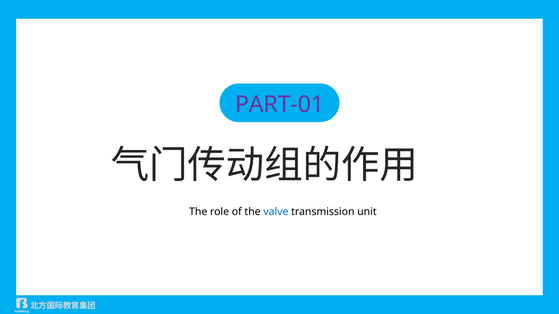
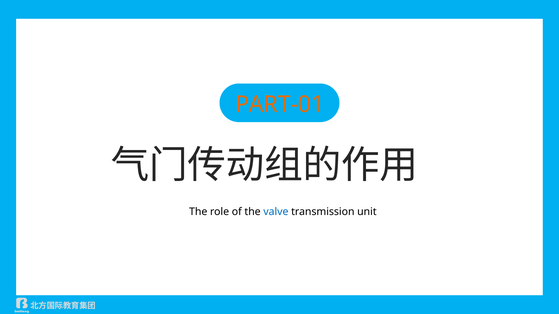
PART-01 colour: purple -> orange
